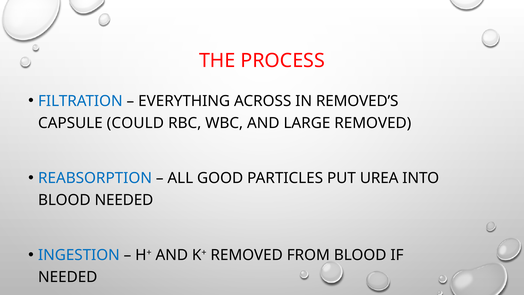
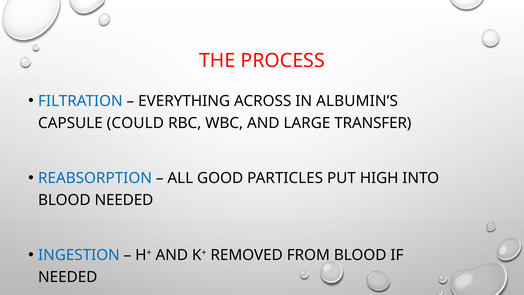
REMOVED’S: REMOVED’S -> ALBUMIN’S
LARGE REMOVED: REMOVED -> TRANSFER
UREA: UREA -> HIGH
